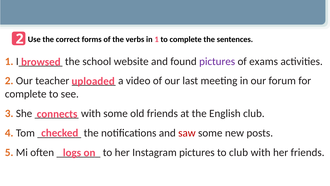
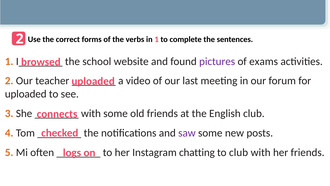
complete at (26, 94): complete -> uploaded
saw colour: red -> purple
Instagram pictures: pictures -> chatting
